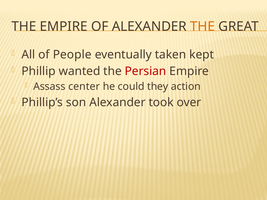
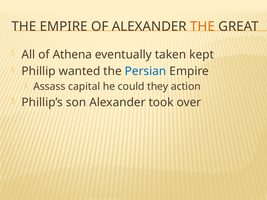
People: People -> Athena
Persian colour: red -> blue
center: center -> capital
